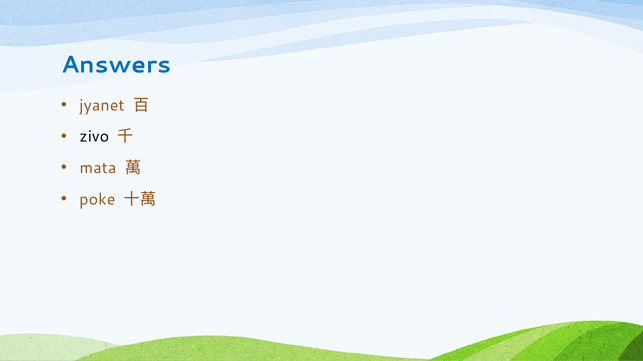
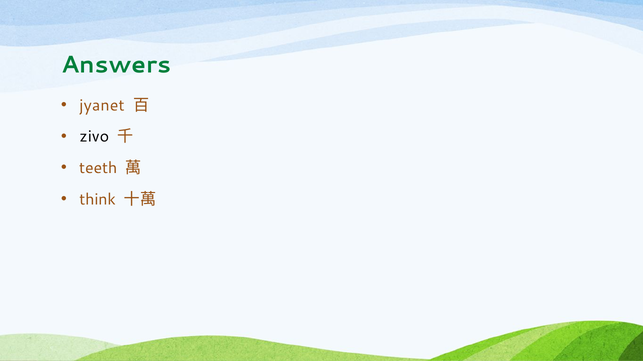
Answers colour: blue -> green
mata: mata -> teeth
poke: poke -> think
